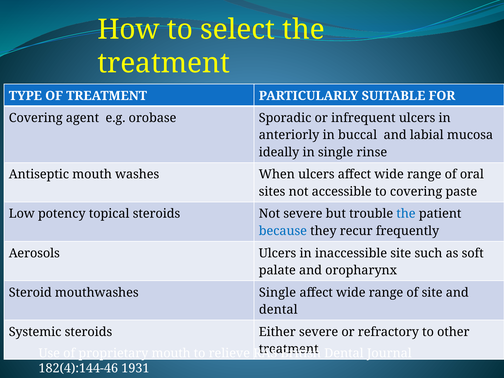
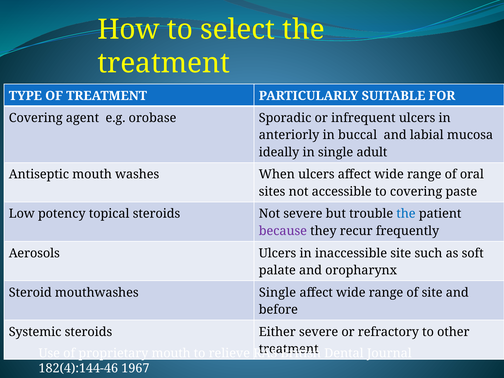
rinse: rinse -> adult
because colour: blue -> purple
dental at (278, 310): dental -> before
1931: 1931 -> 1967
